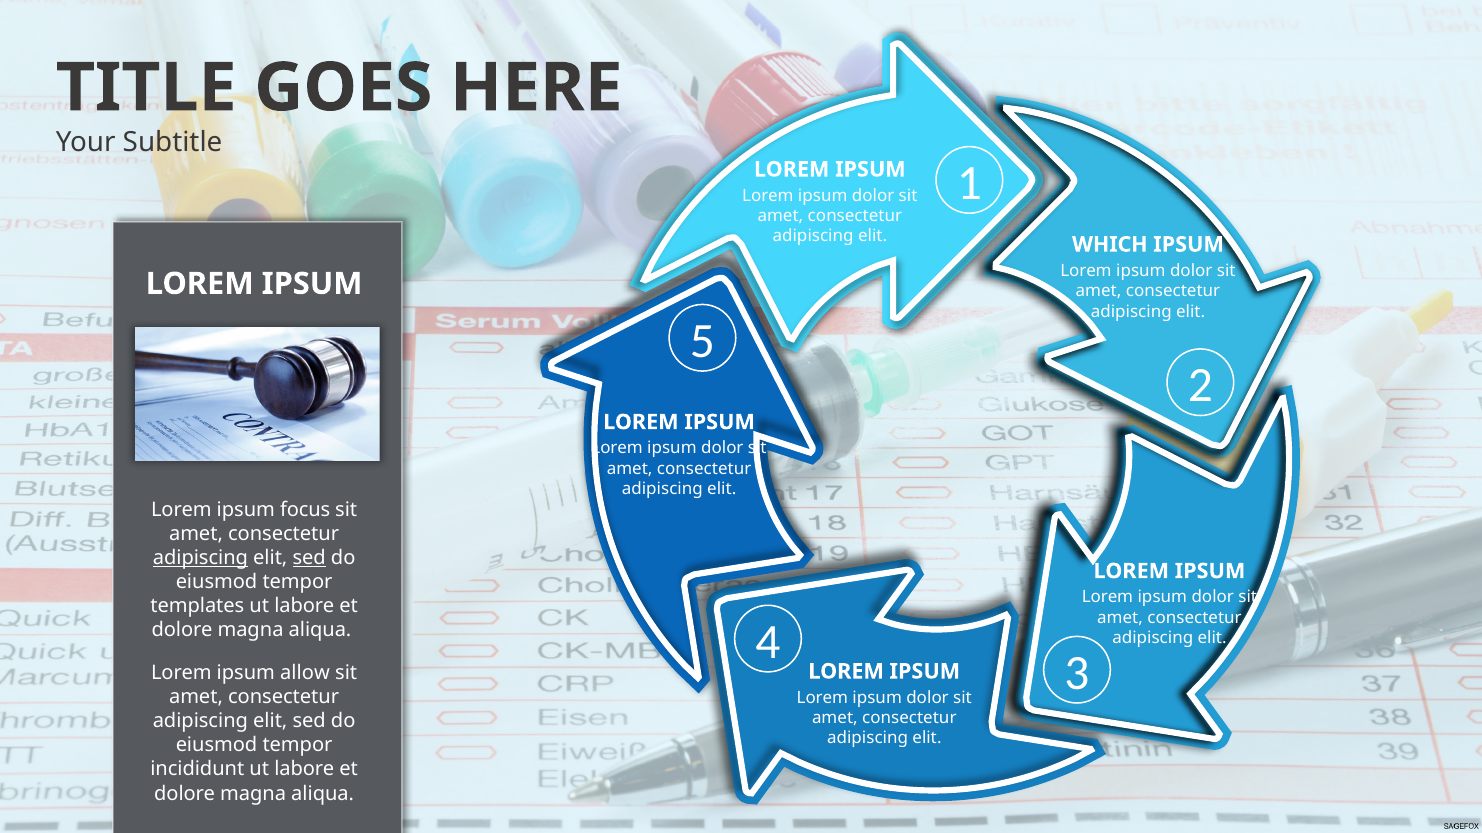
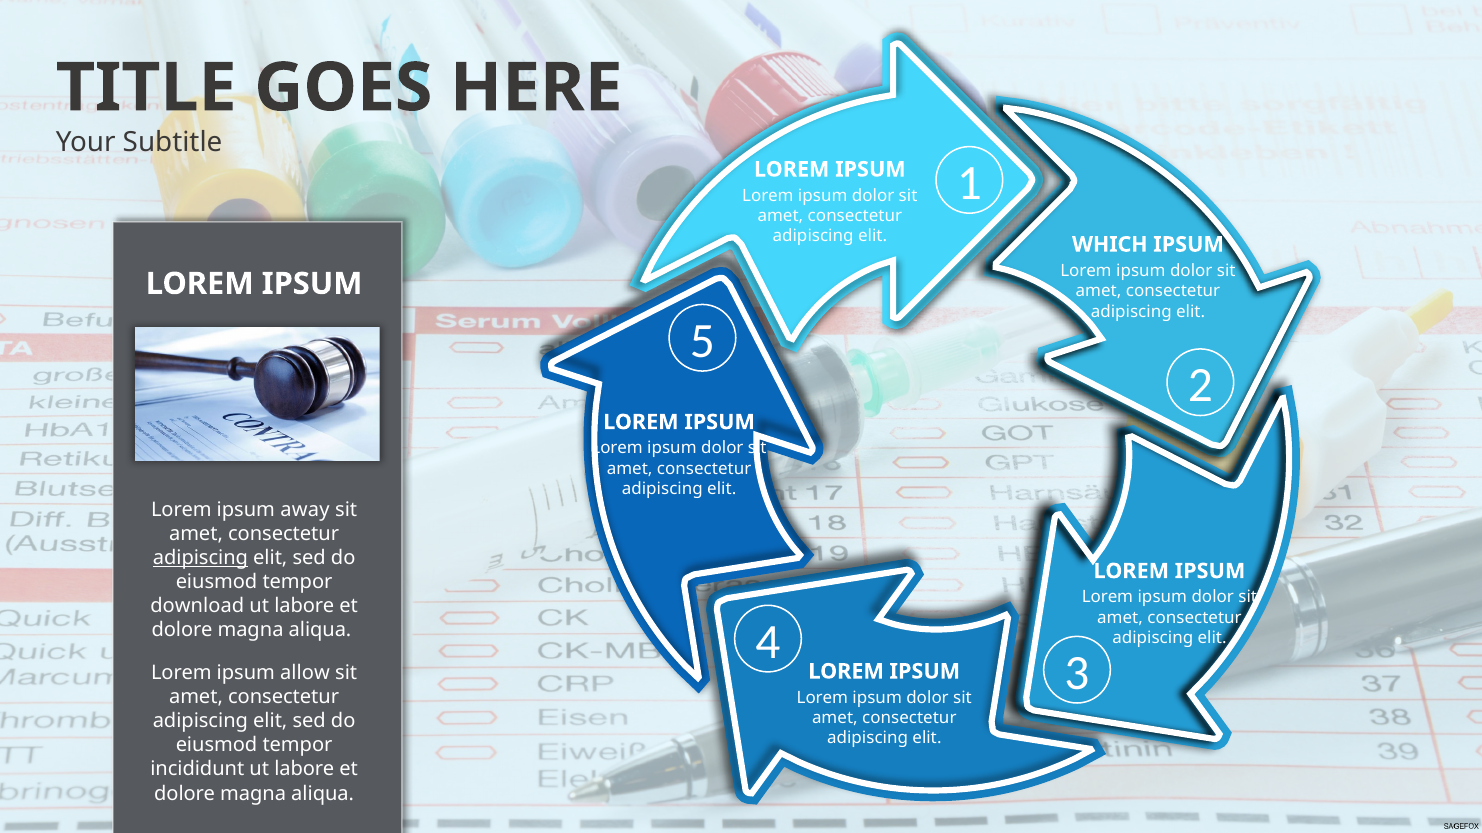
focus: focus -> away
sed at (309, 558) underline: present -> none
templates: templates -> download
